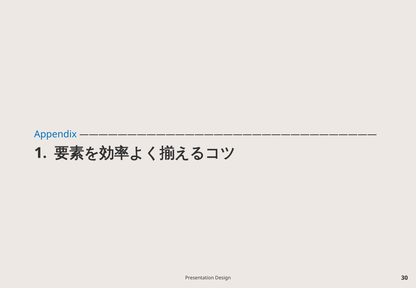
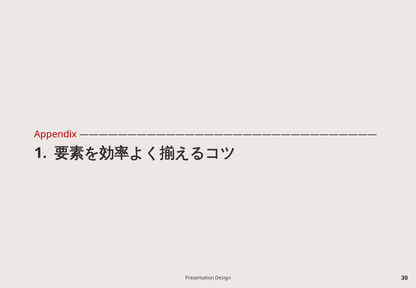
Appendix colour: blue -> red
